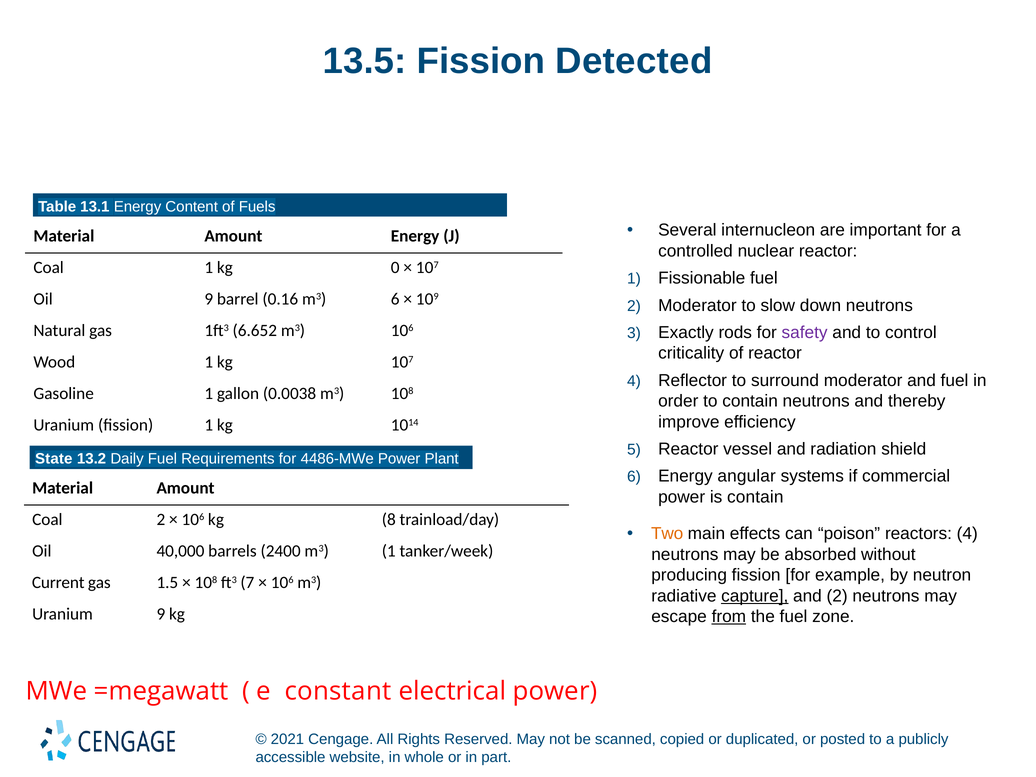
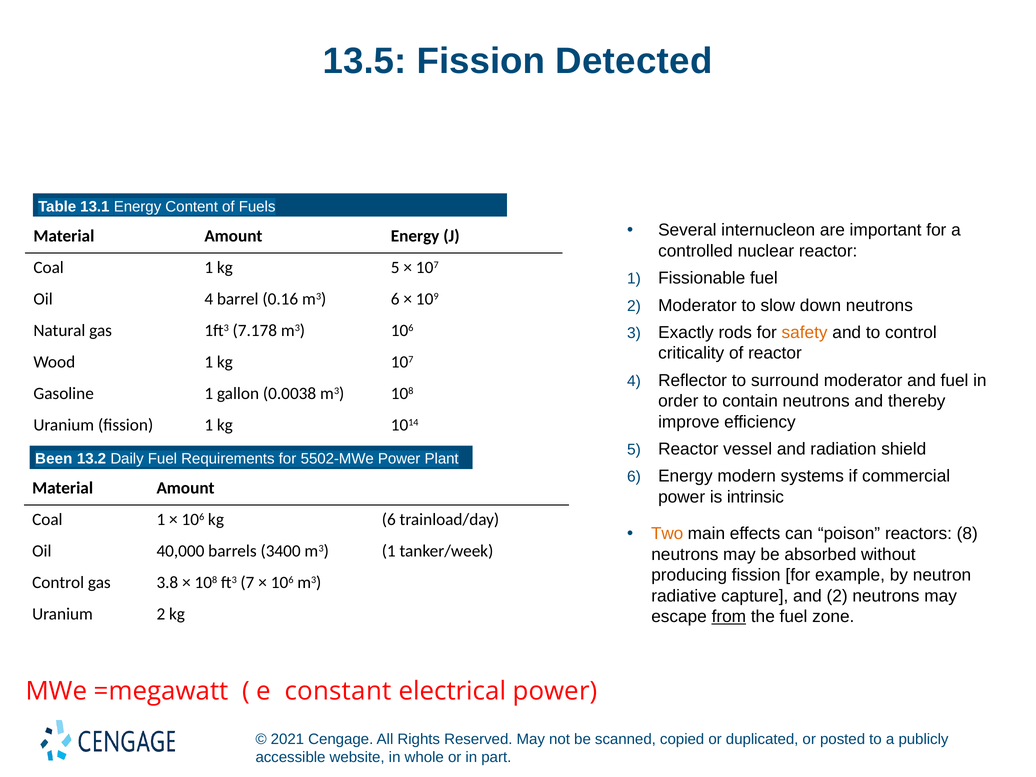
kg 0: 0 -> 5
Oil 9: 9 -> 4
6.652: 6.652 -> 7.178
safety colour: purple -> orange
State: State -> Been
4486-MWe: 4486-MWe -> 5502-MWe
angular: angular -> modern
is contain: contain -> intrinsic
2 at (161, 520): 2 -> 1
kg 8: 8 -> 6
reactors 4: 4 -> 8
2400: 2400 -> 3400
Current at (58, 583): Current -> Control
1.5: 1.5 -> 3.8
capture underline: present -> none
Uranium 9: 9 -> 2
